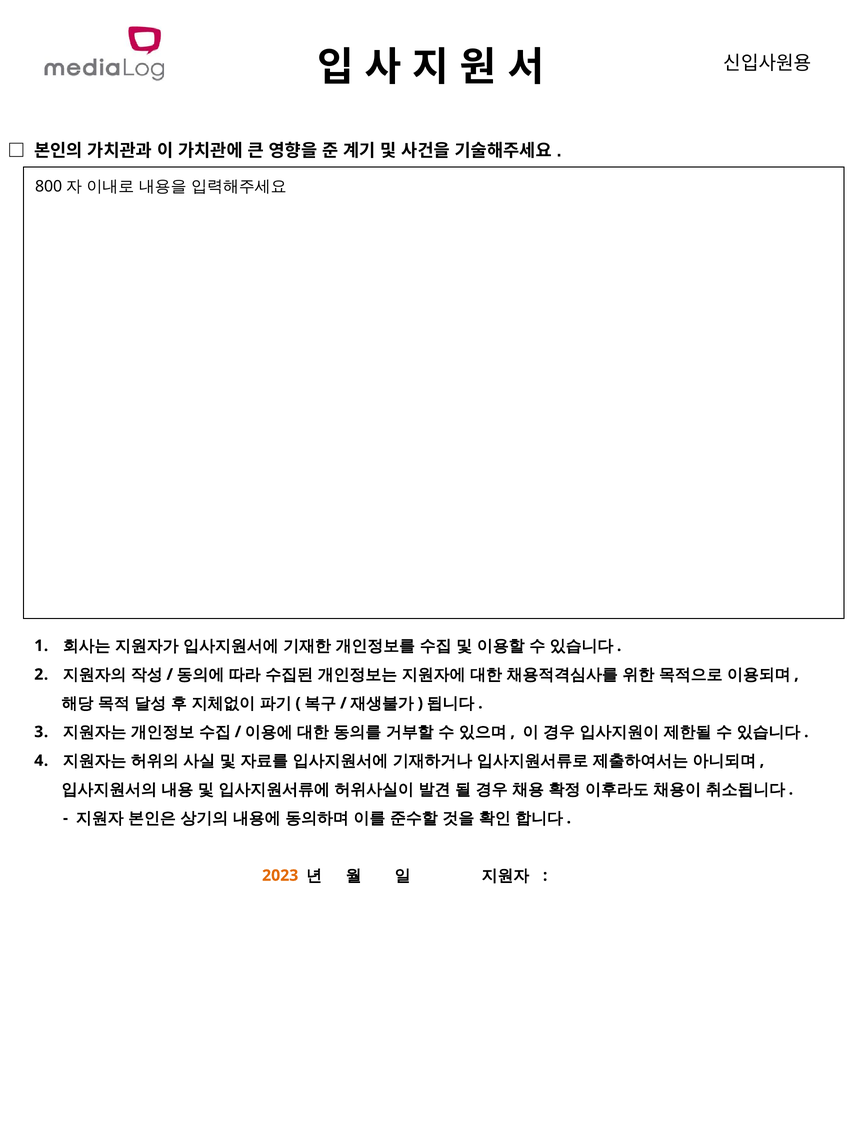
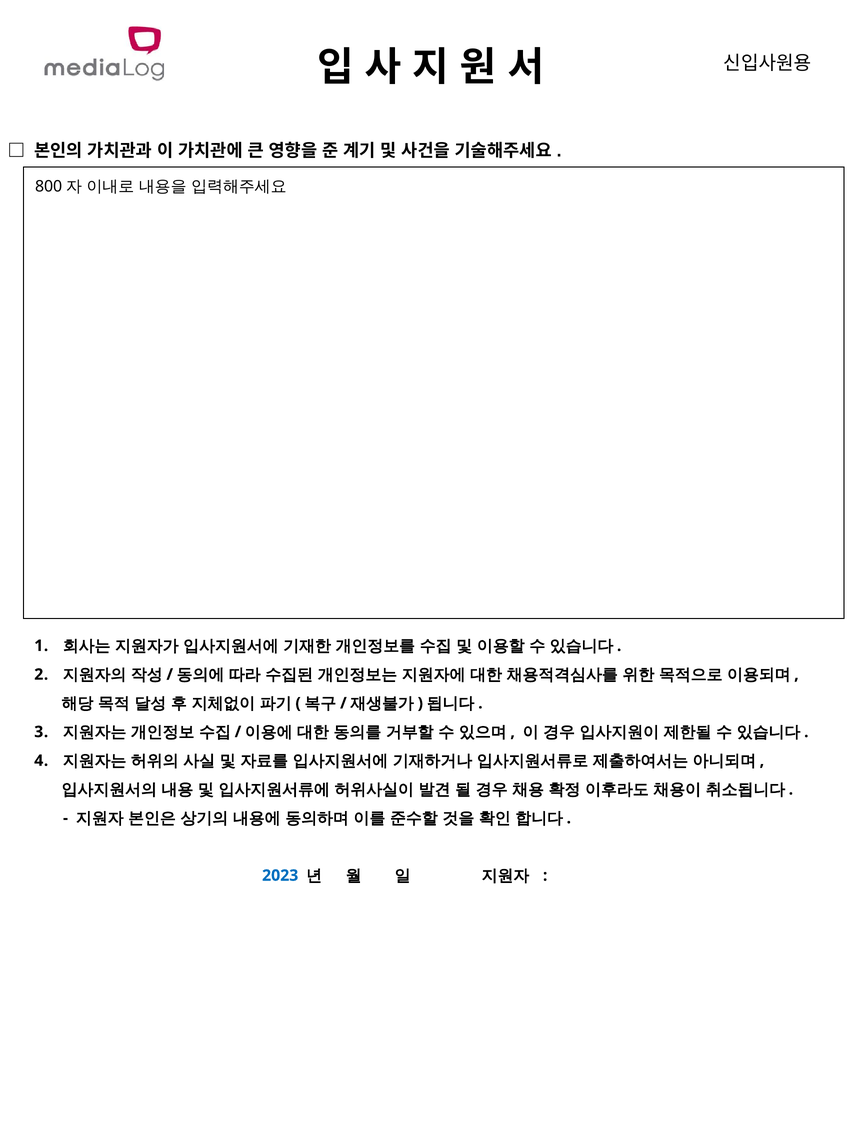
2023 colour: orange -> blue
